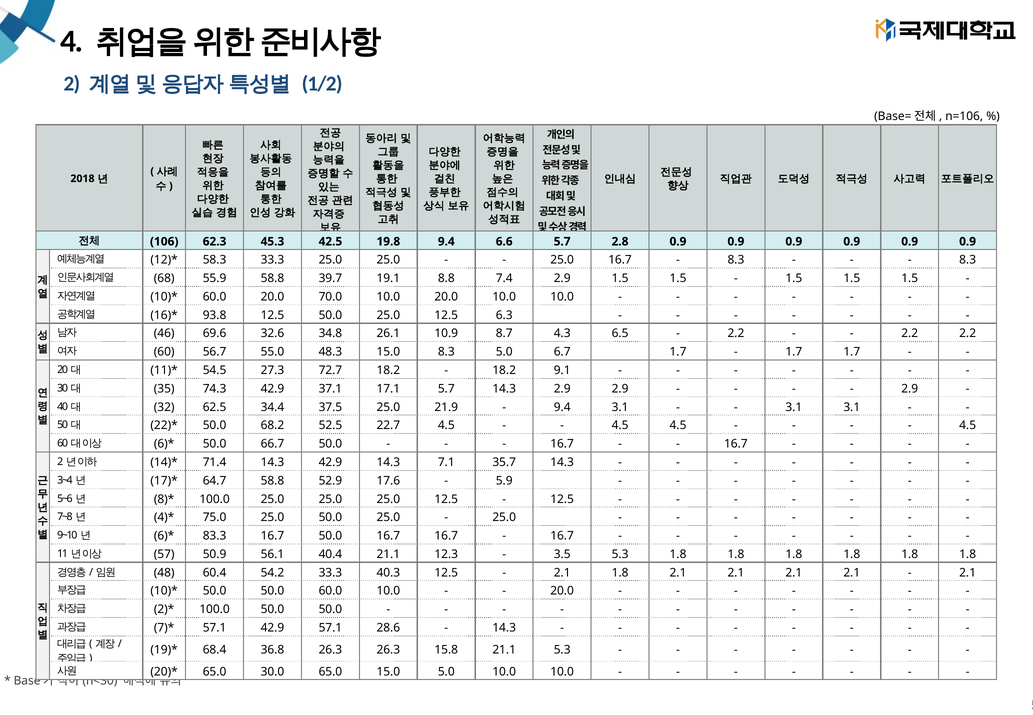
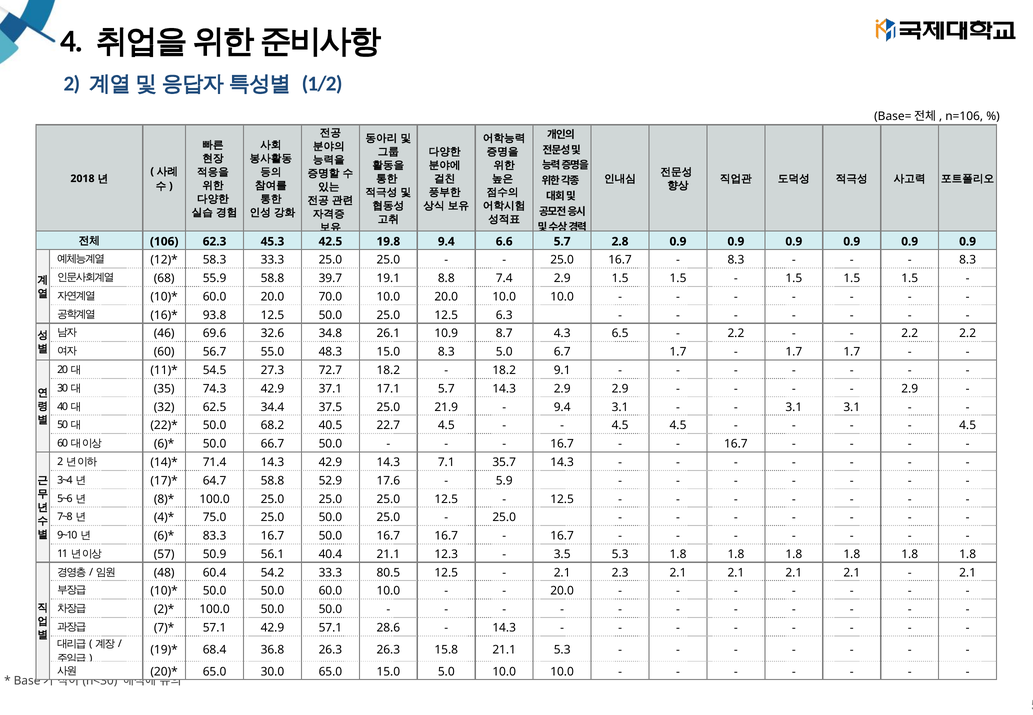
52.5: 52.5 -> 40.5
40.3: 40.3 -> 80.5
2.1 1.8: 1.8 -> 2.3
